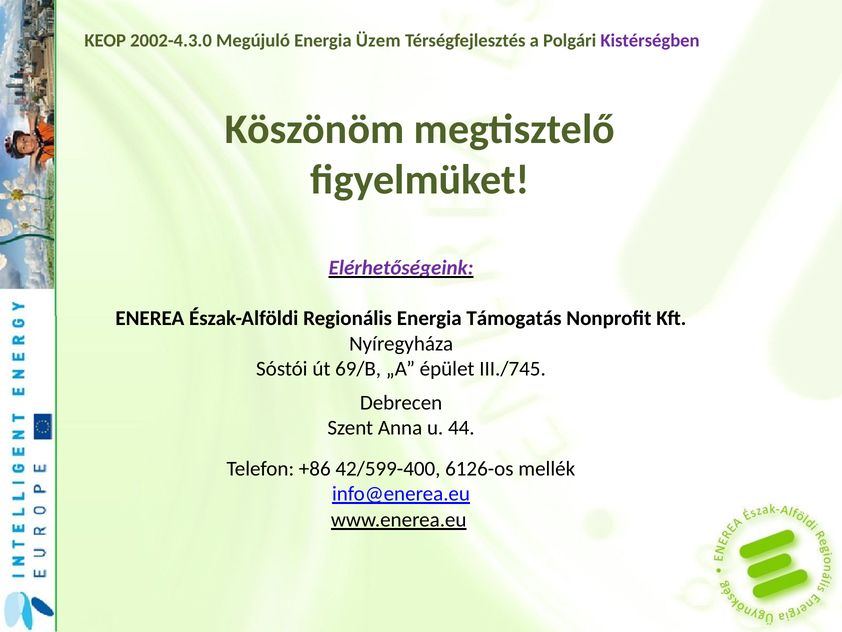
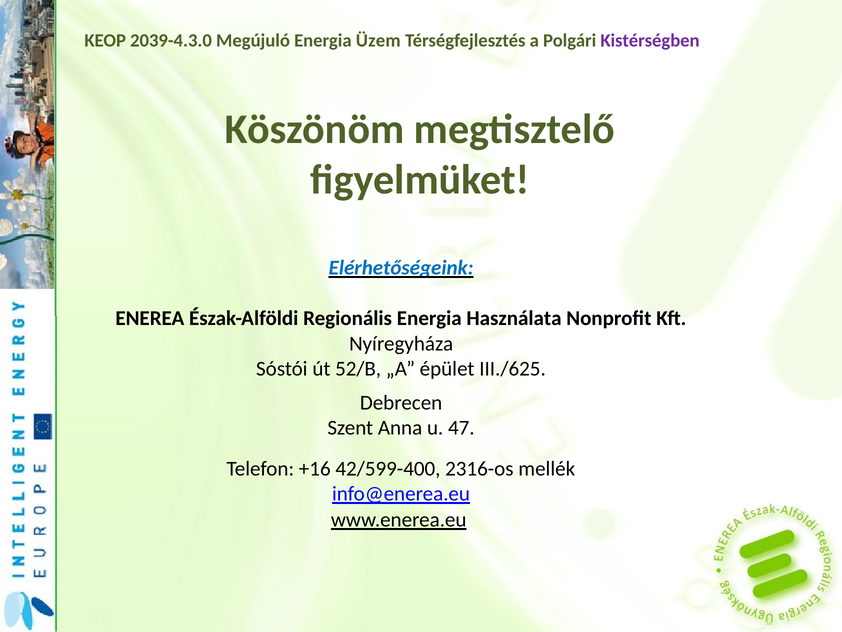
2002-4.3.0: 2002-4.3.0 -> 2039-4.3.0
Elérhetőségeink colour: purple -> blue
Támogatás: Támogatás -> Használata
69/B: 69/B -> 52/B
III./745: III./745 -> III./625
44: 44 -> 47
+86: +86 -> +16
6126-os: 6126-os -> 2316-os
